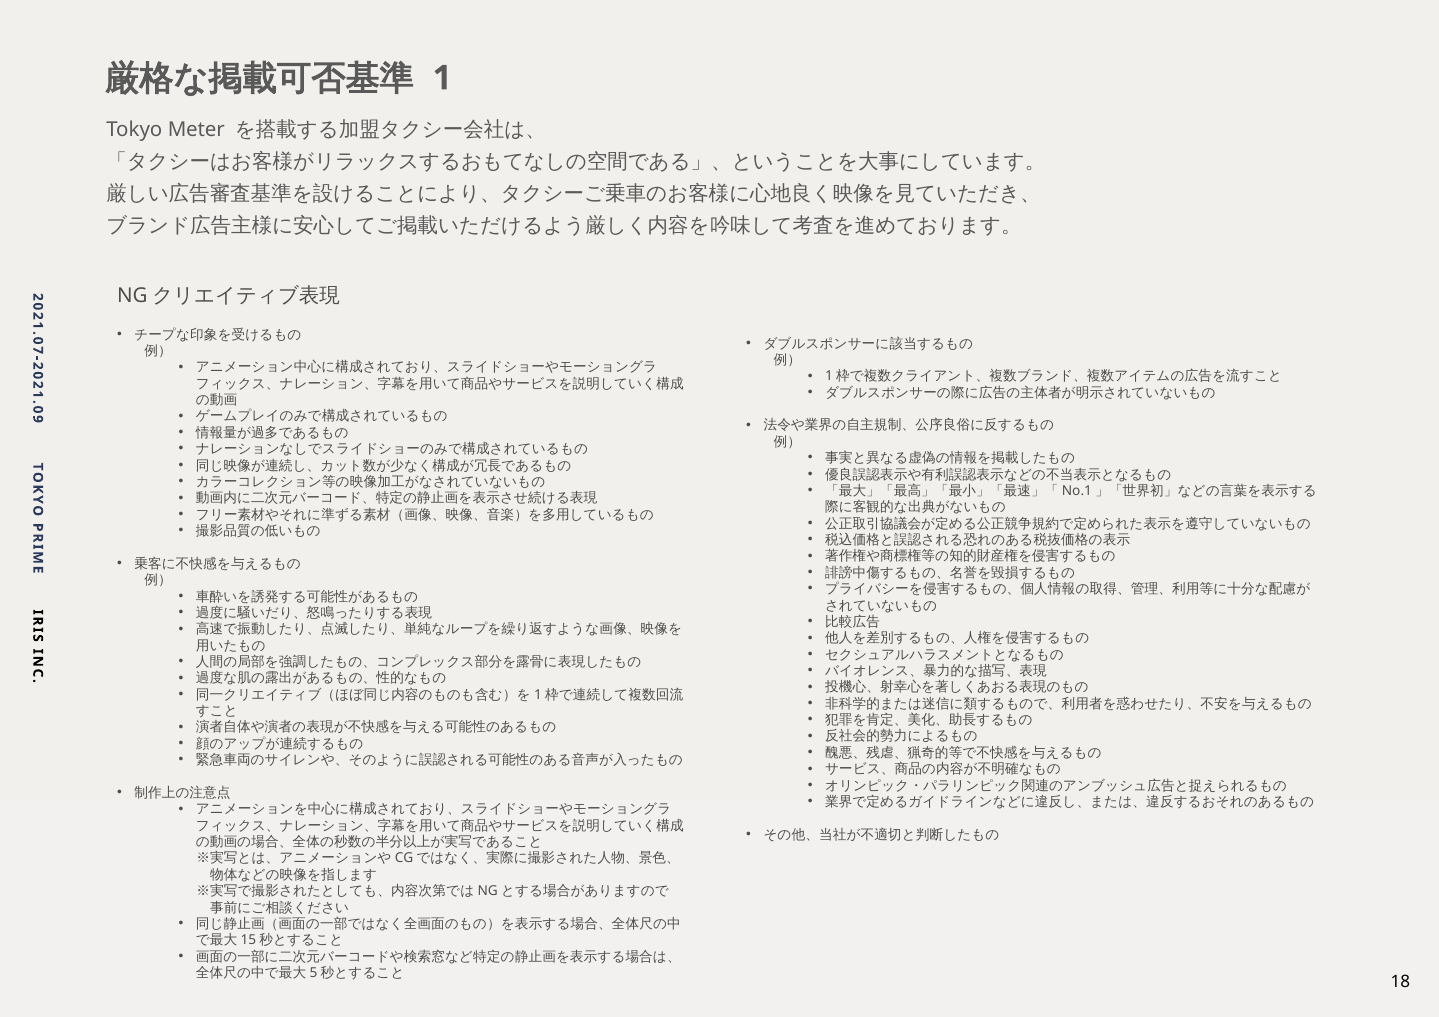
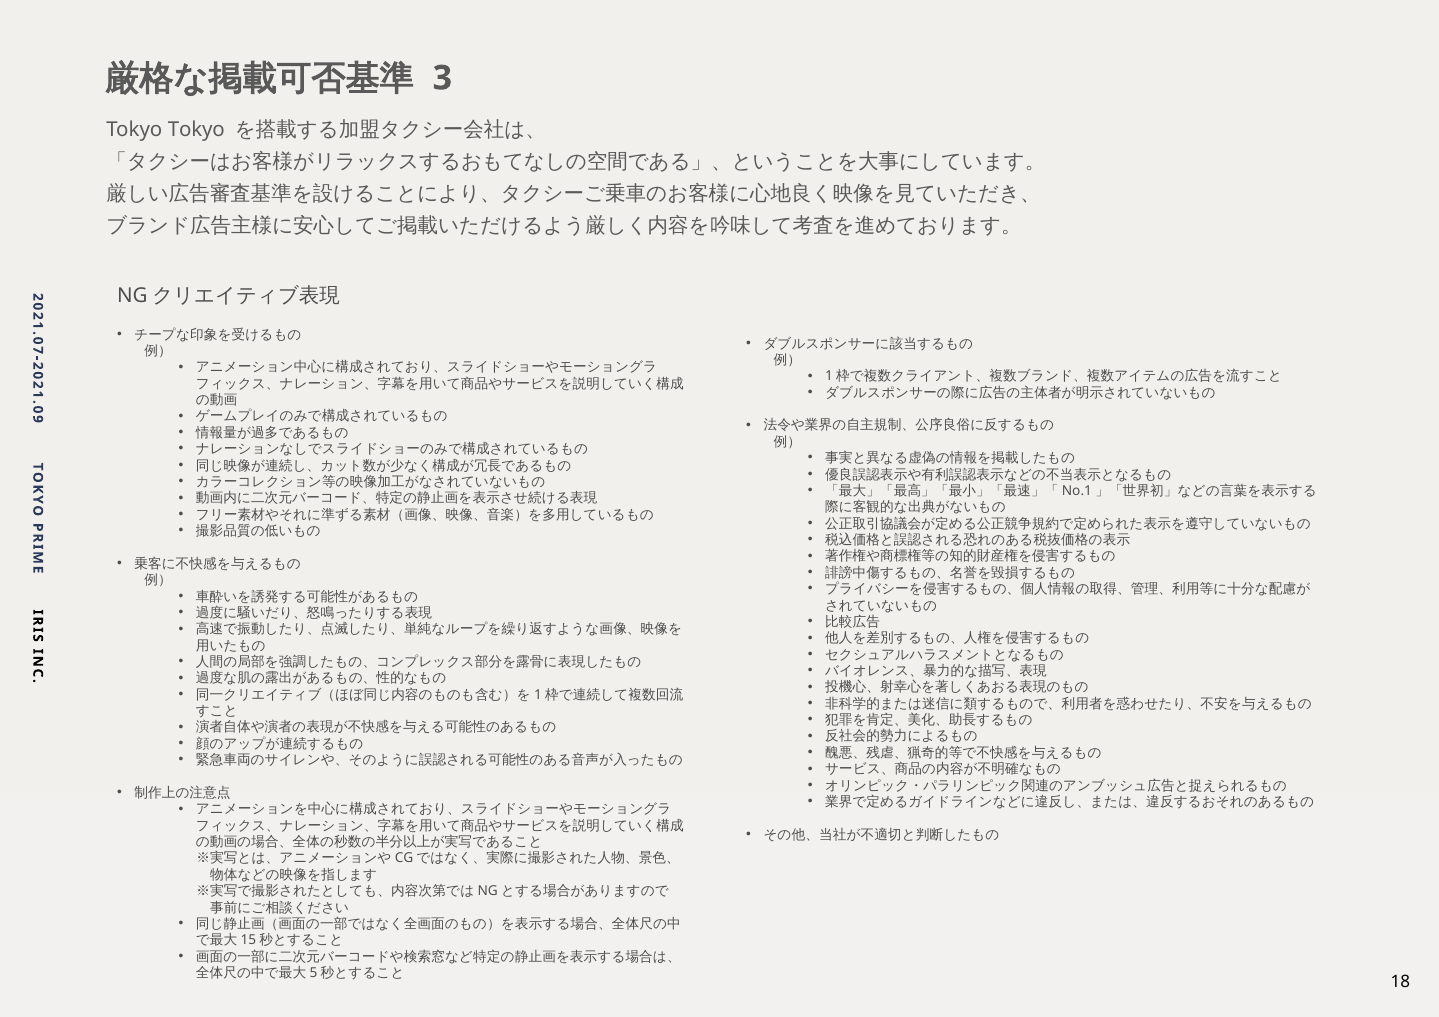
1 at (442, 78): 1 -> 3
Tokyo Meter: Meter -> Tokyo
